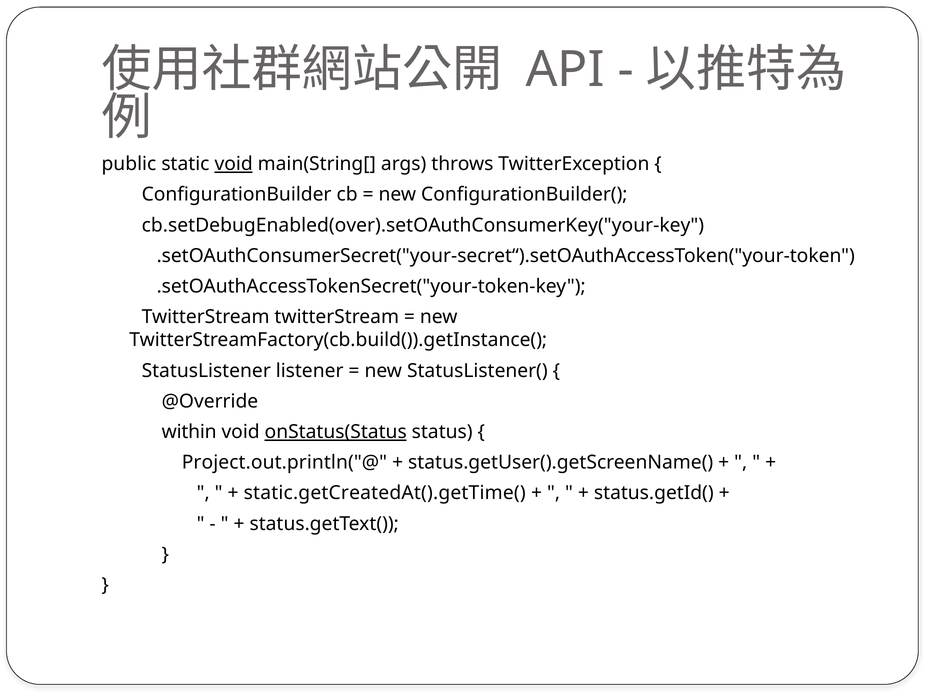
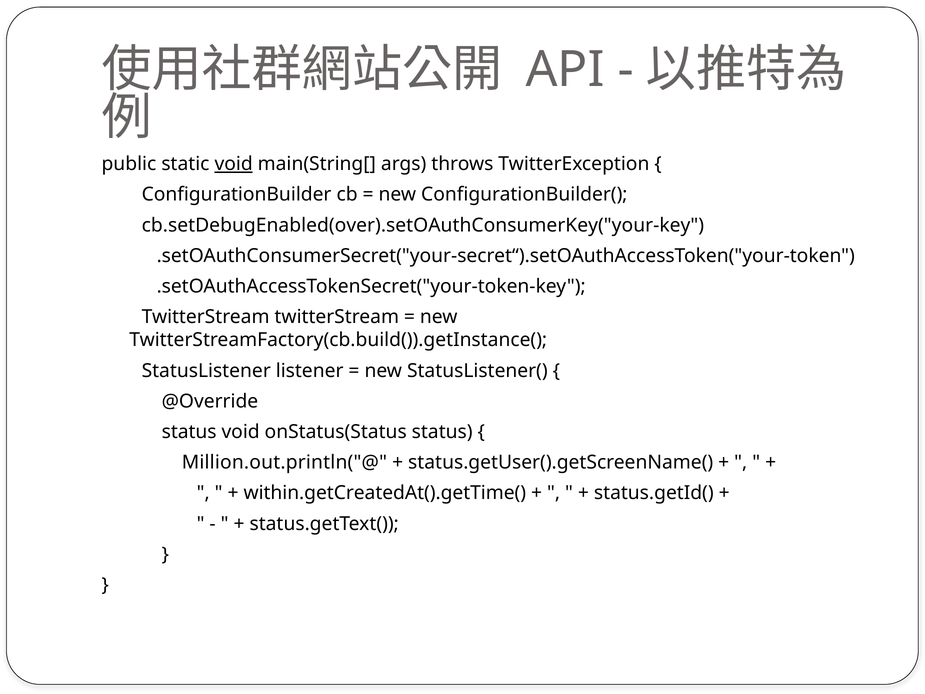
within at (189, 432): within -> status
onStatus(Status underline: present -> none
Project.out.println("@: Project.out.println("@ -> Million.out.println("@
static.getCreatedAt().getTime(: static.getCreatedAt().getTime( -> within.getCreatedAt().getTime(
